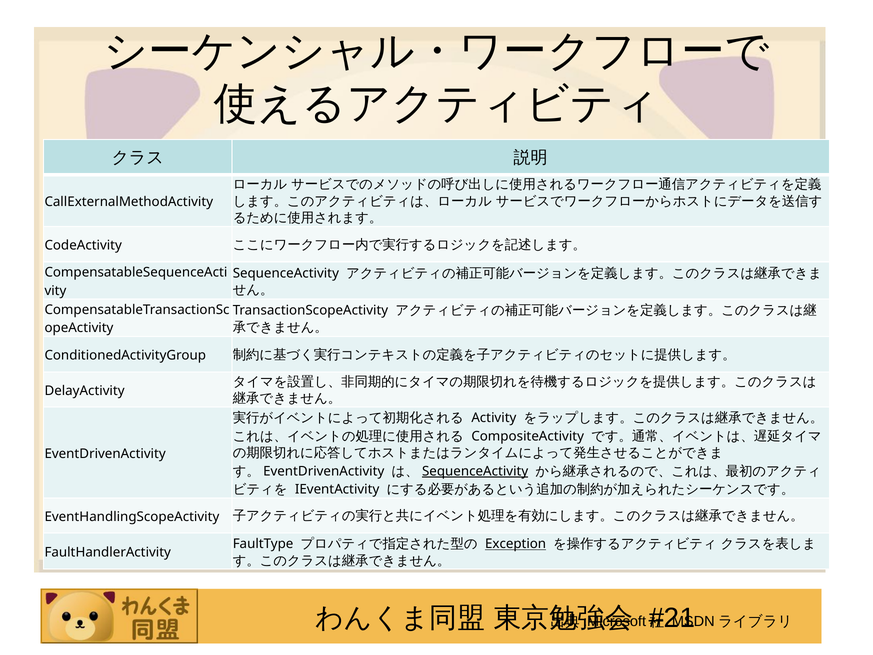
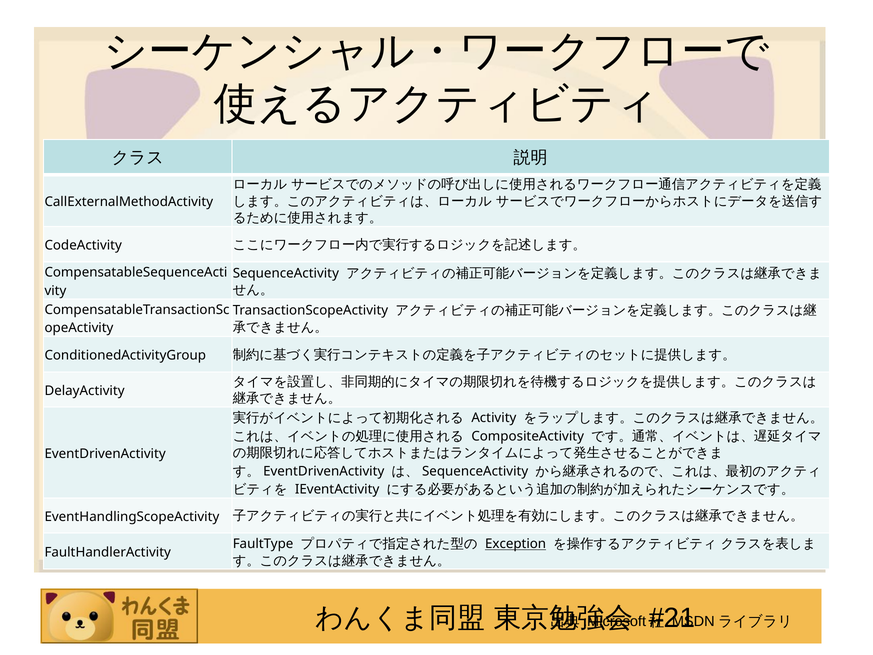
SequenceActivity at (475, 471) underline: present -> none
